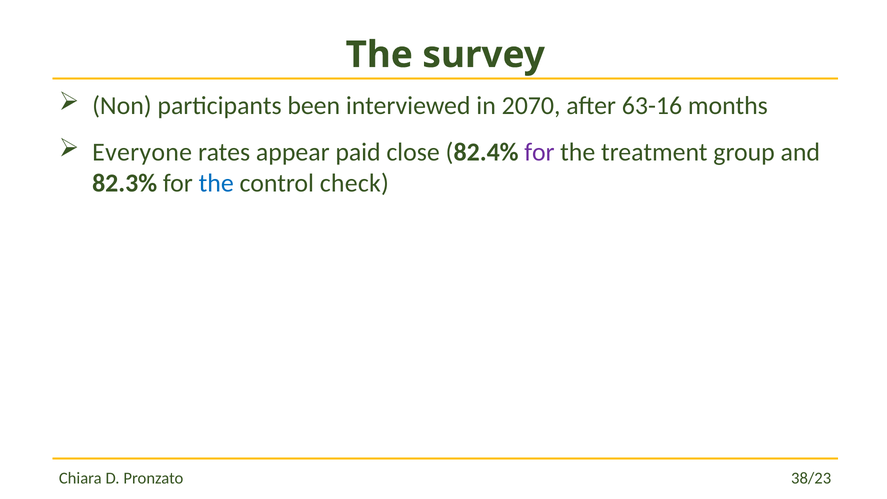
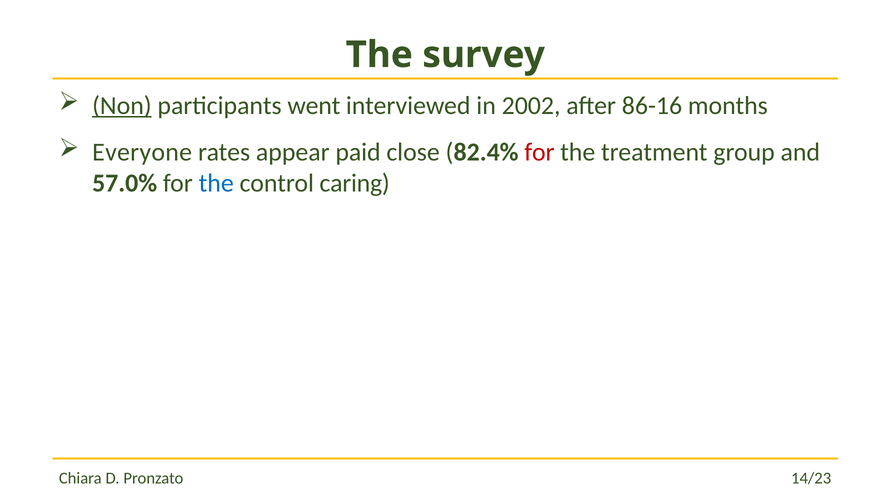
Non underline: none -> present
been: been -> went
2070: 2070 -> 2002
63-16: 63-16 -> 86-16
for at (539, 152) colour: purple -> red
82.3%: 82.3% -> 57.0%
check: check -> caring
38/23: 38/23 -> 14/23
